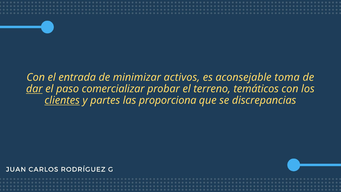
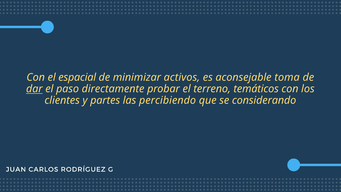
entrada: entrada -> espacial
comercializar: comercializar -> directamente
clientes underline: present -> none
proporciona: proporciona -> percibiendo
discrepancias: discrepancias -> considerando
